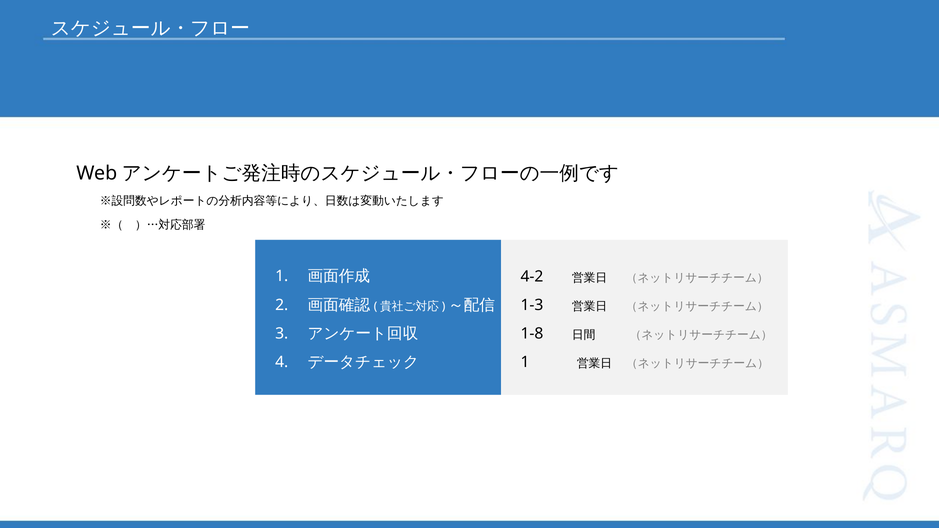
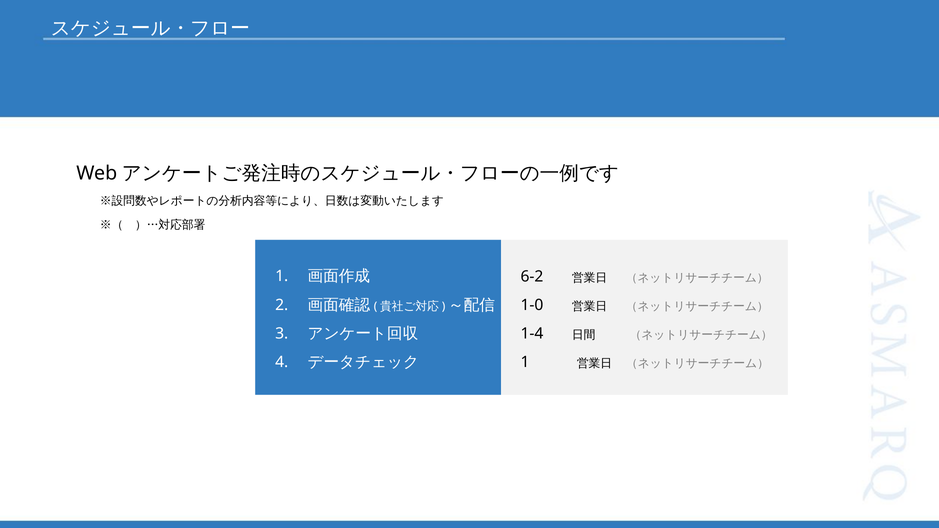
4-2: 4-2 -> 6-2
1-3: 1-3 -> 1-0
1-8: 1-8 -> 1-4
